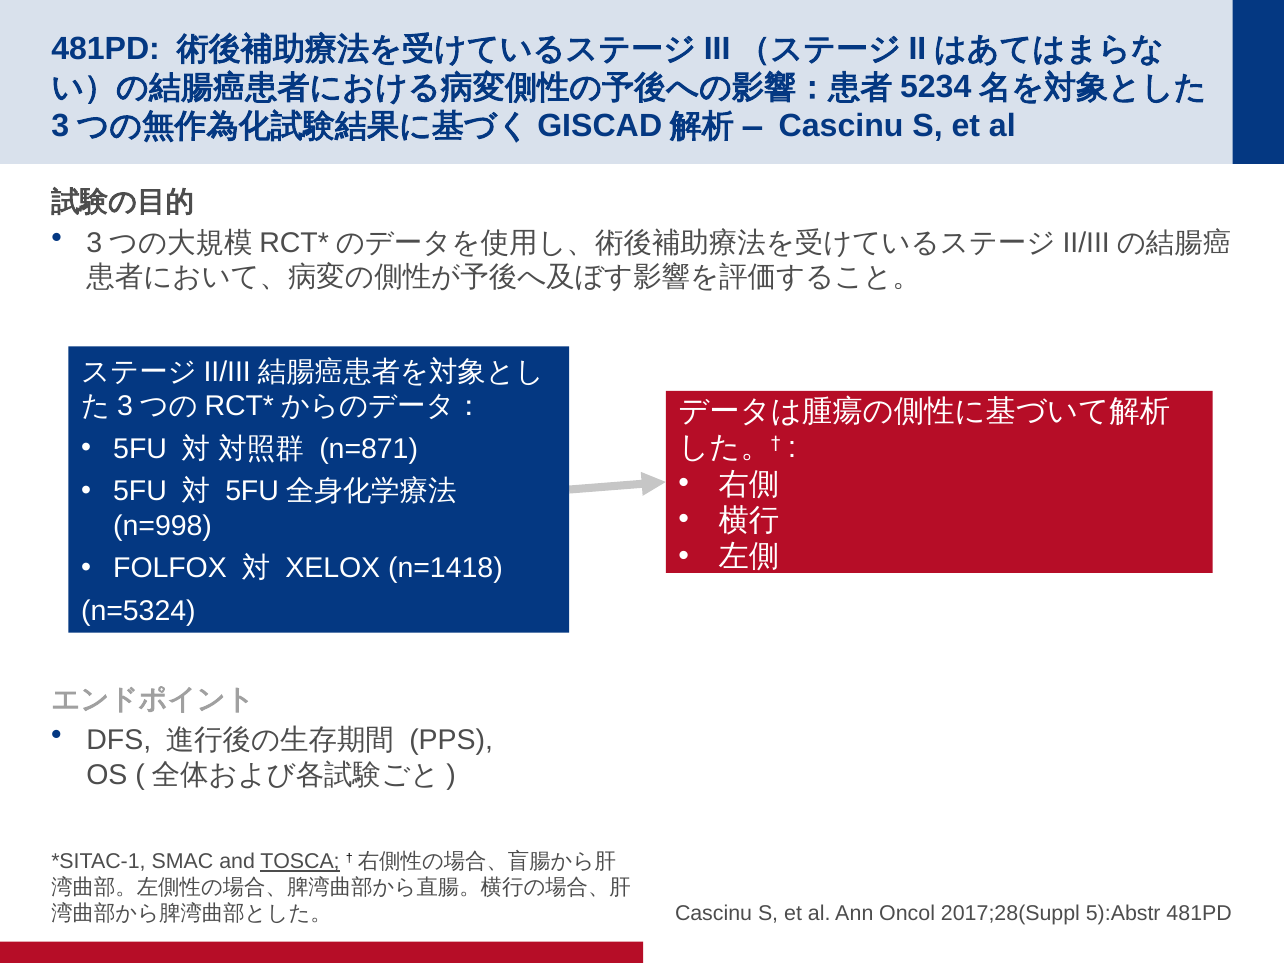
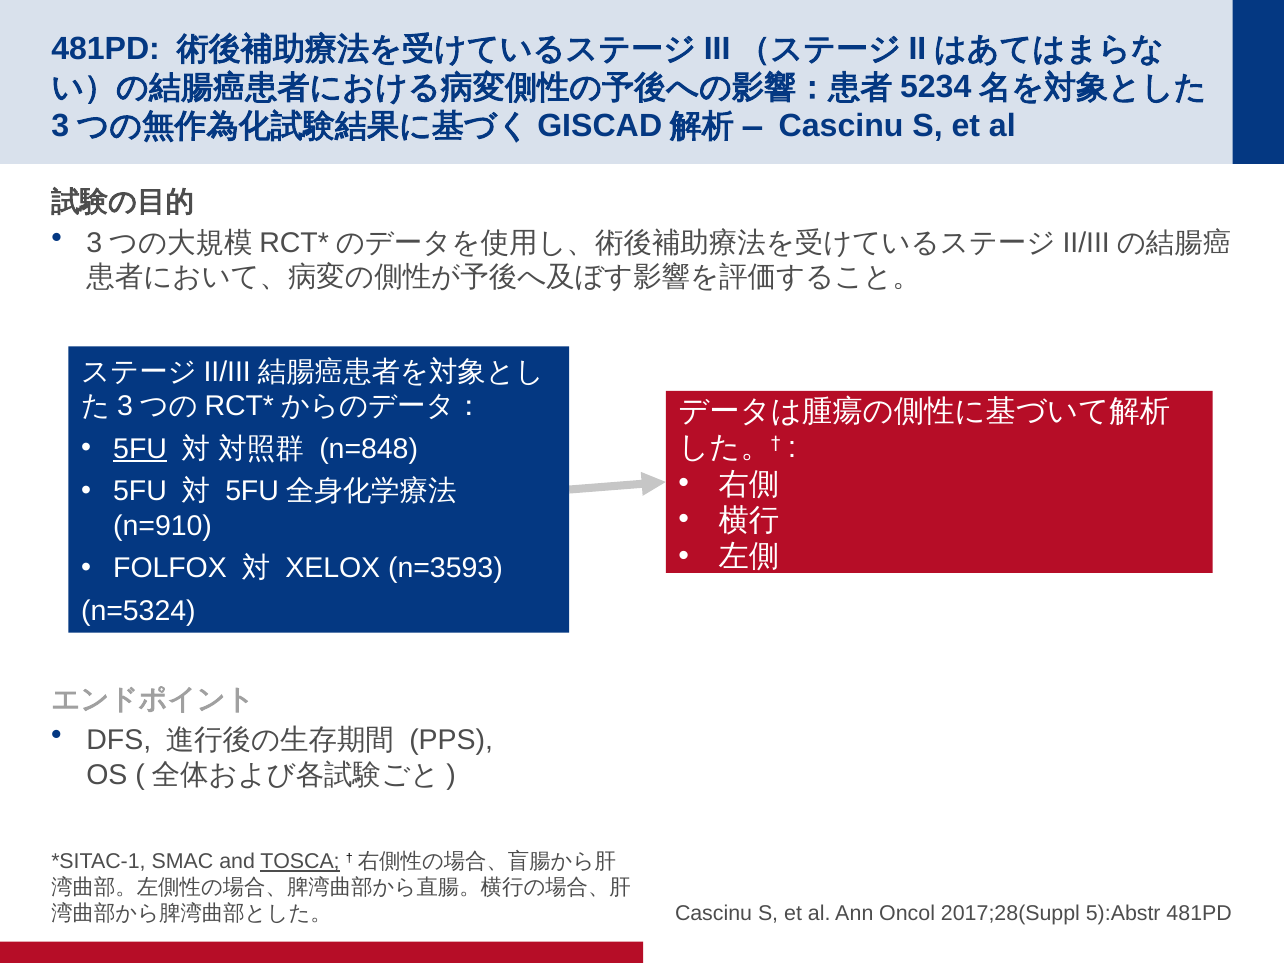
5FU at (140, 449) underline: none -> present
n=871: n=871 -> n=848
n=998: n=998 -> n=910
n=1418: n=1418 -> n=3593
